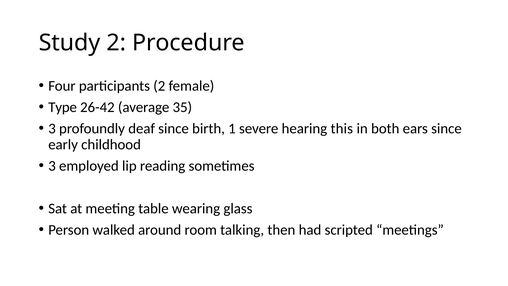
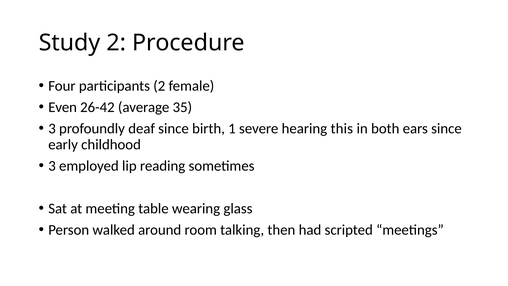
Type: Type -> Even
